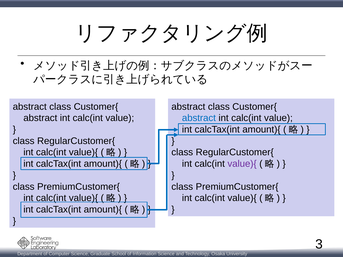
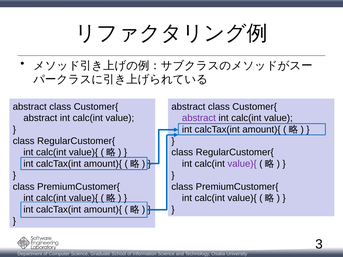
abstract at (199, 118) colour: blue -> purple
